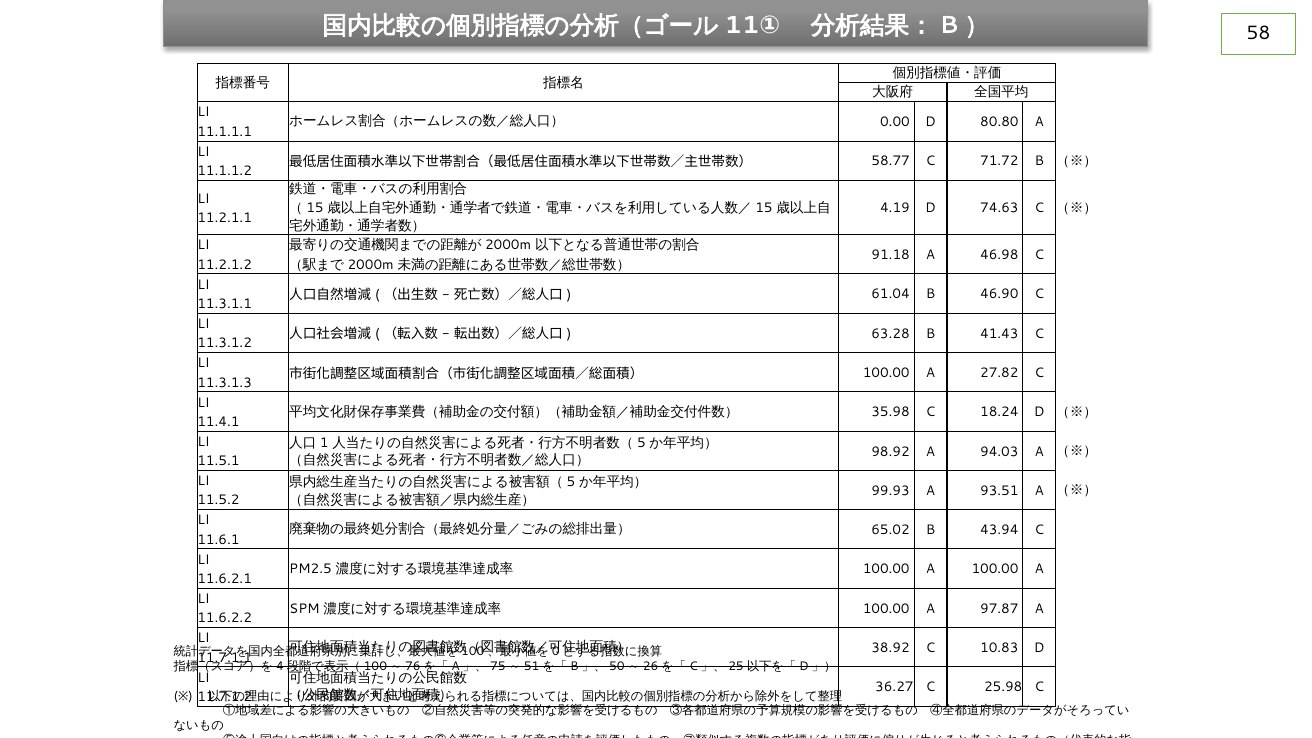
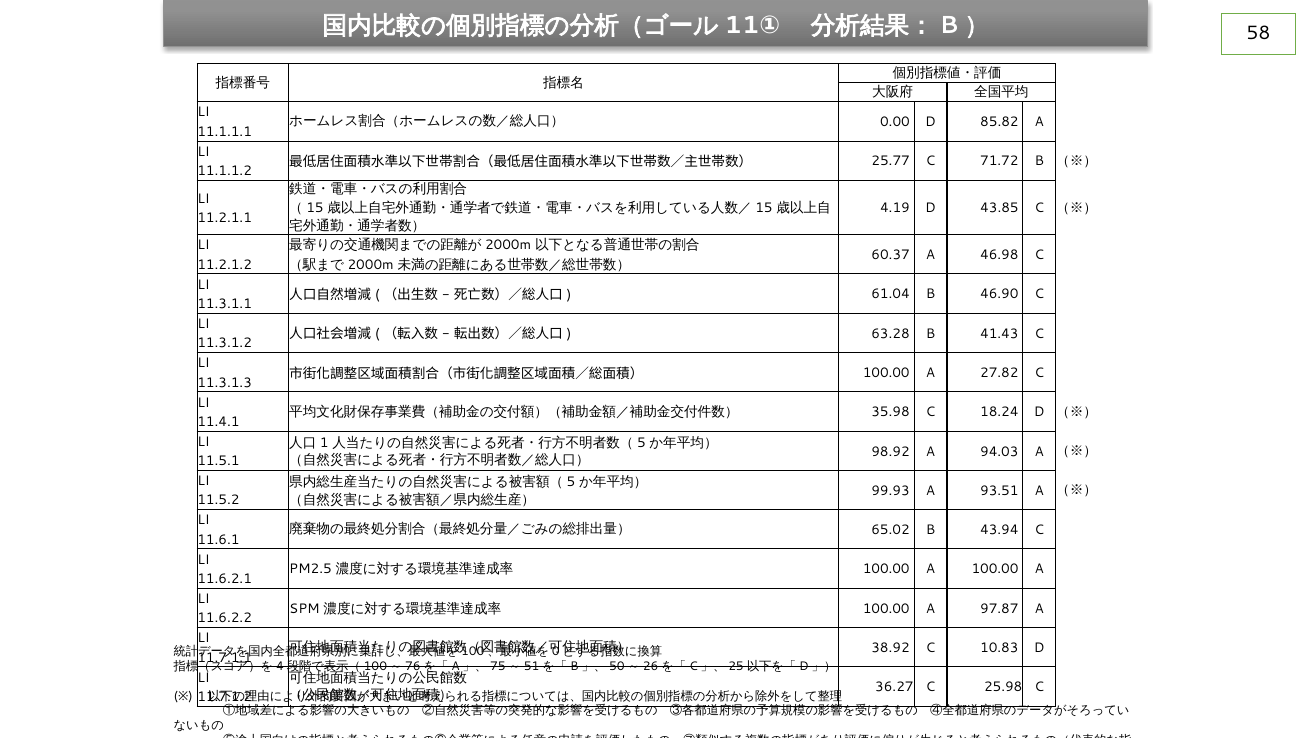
80.80: 80.80 -> 85.82
58.77: 58.77 -> 25.77
74.63: 74.63 -> 43.85
91.18: 91.18 -> 60.37
